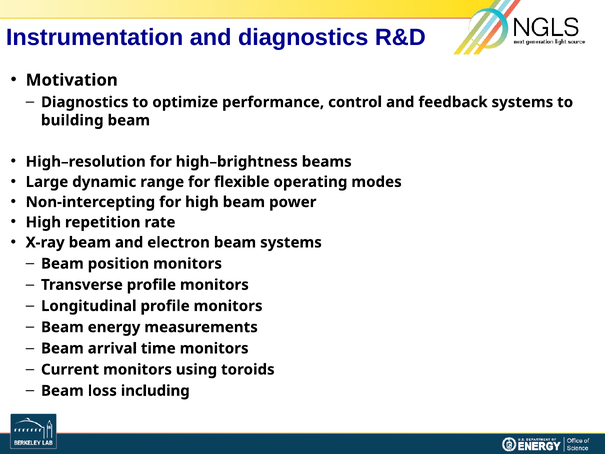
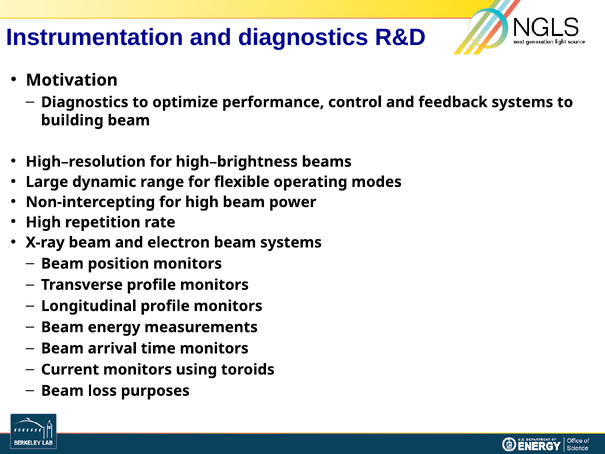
including: including -> purposes
